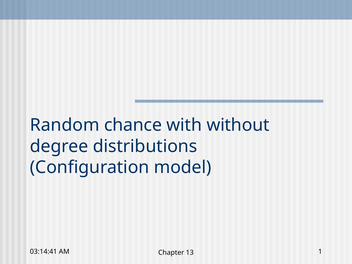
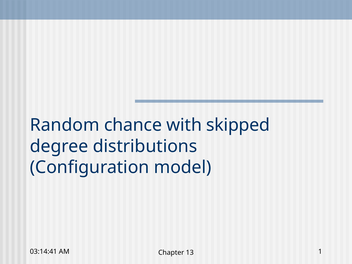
without: without -> skipped
